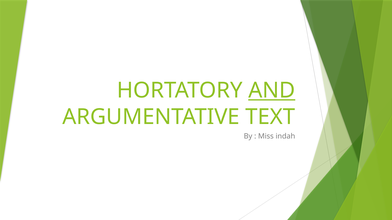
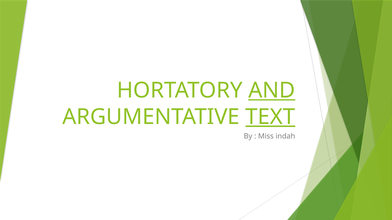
TEXT underline: none -> present
